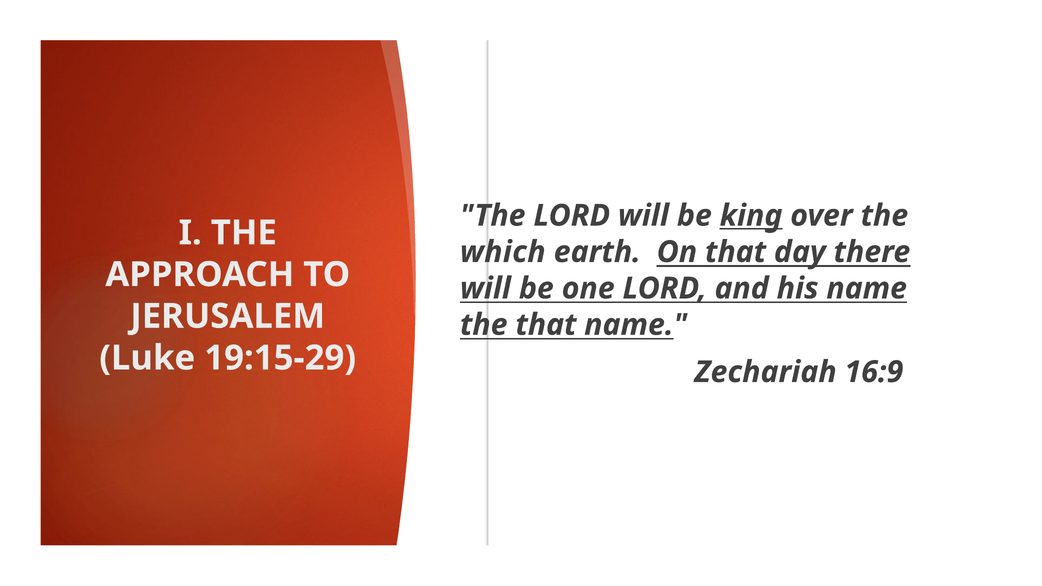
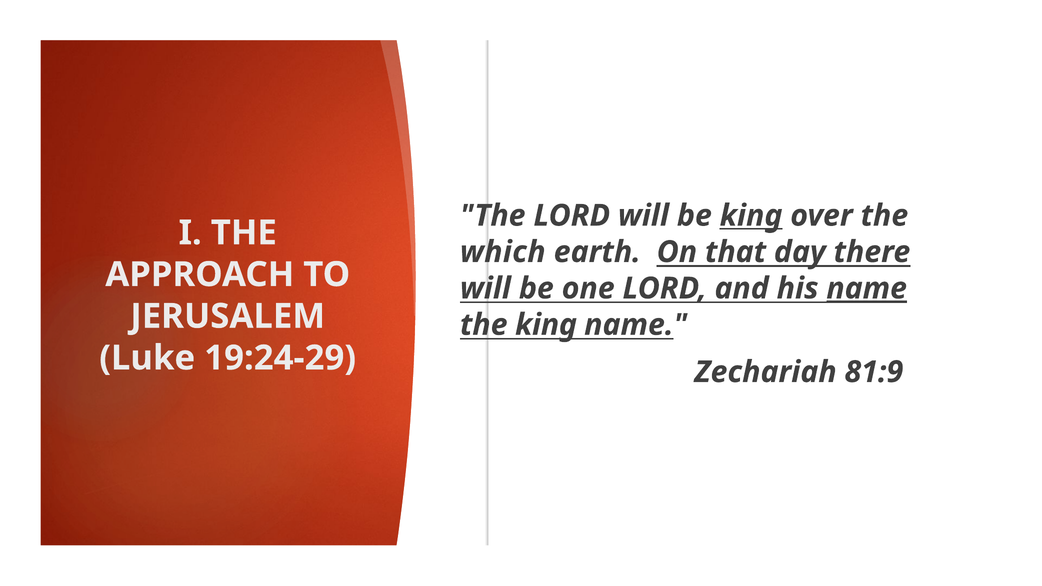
name at (867, 288) underline: none -> present
the that: that -> king
19:15-29: 19:15-29 -> 19:24-29
16:9: 16:9 -> 81:9
